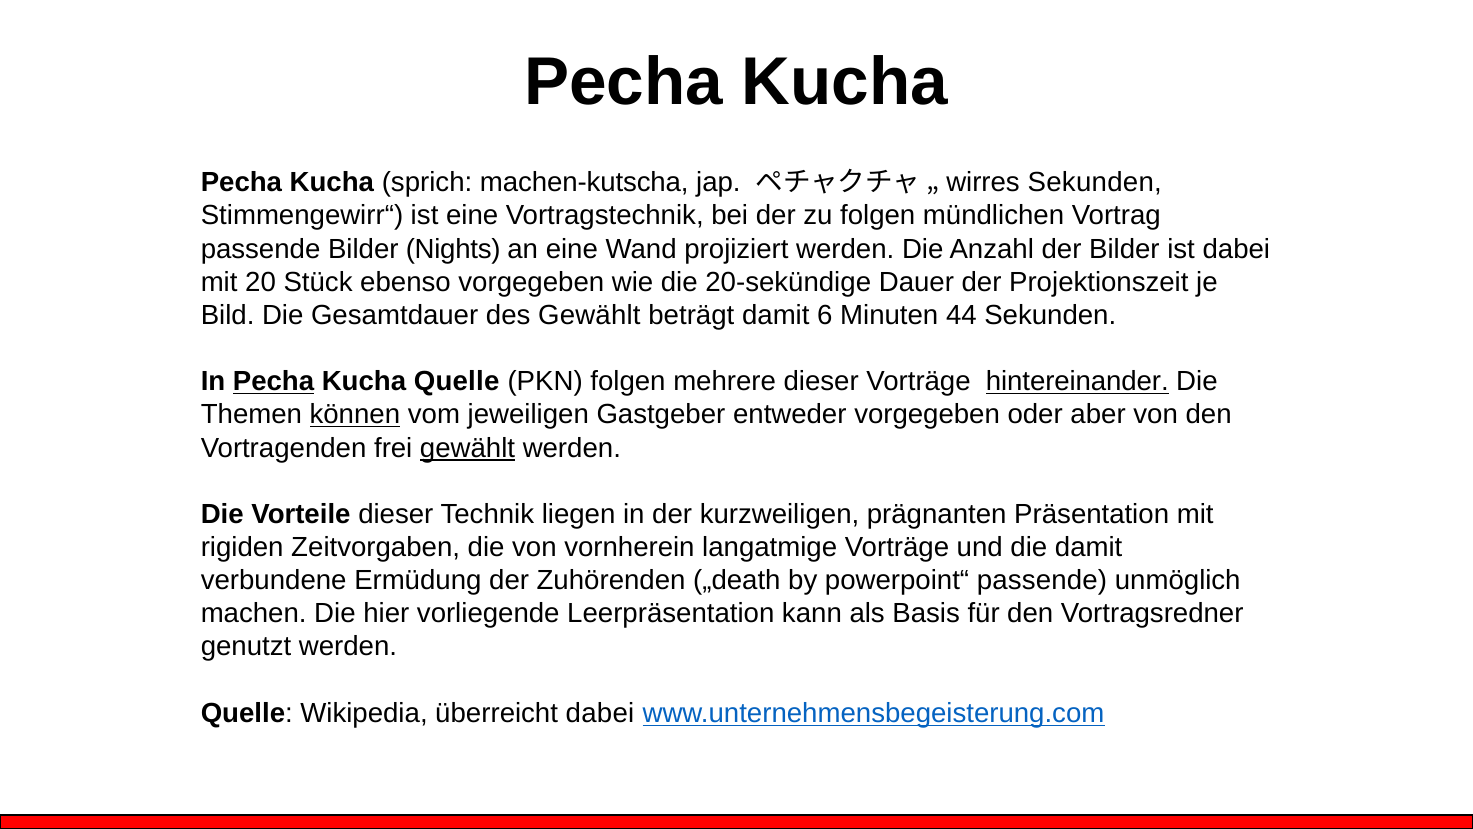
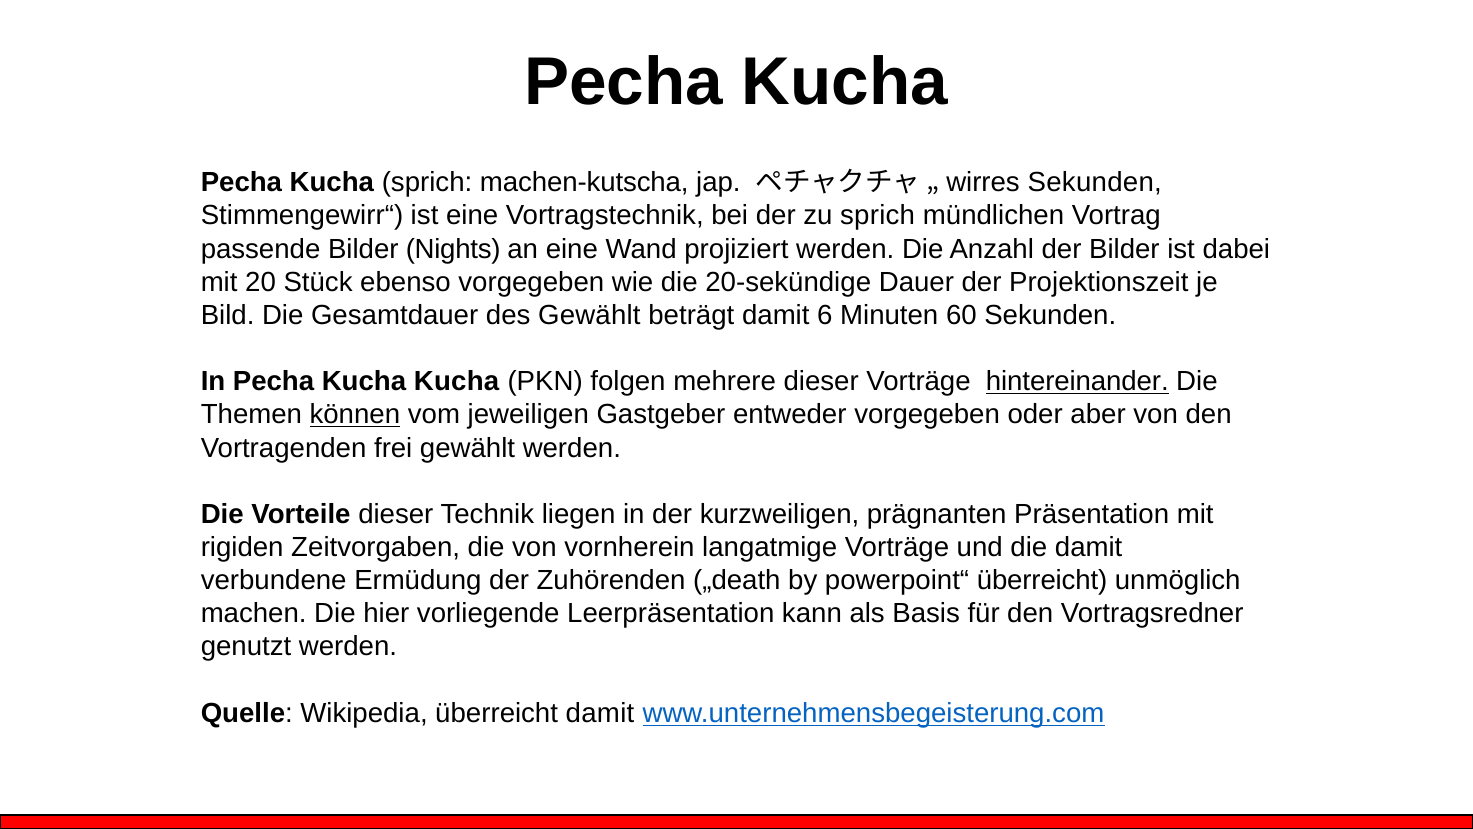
zu folgen: folgen -> sprich
44: 44 -> 60
Pecha at (274, 381) underline: present -> none
Kucha Quelle: Quelle -> Kucha
gewählt at (468, 448) underline: present -> none
powerpoint“ passende: passende -> überreicht
überreicht dabei: dabei -> damit
